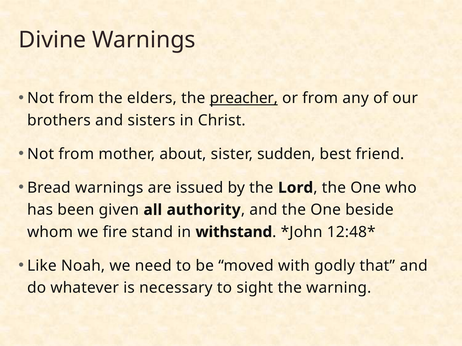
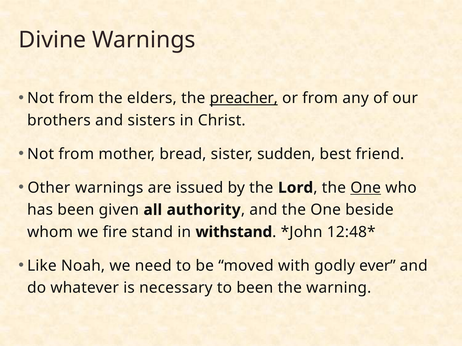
about: about -> bread
Bread: Bread -> Other
One at (366, 188) underline: none -> present
that: that -> ever
to sight: sight -> been
